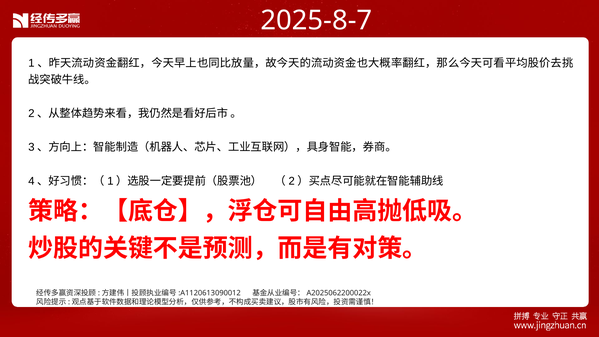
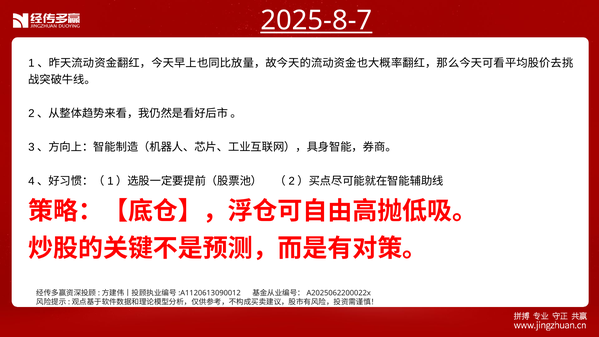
2025-8-7 underline: none -> present
